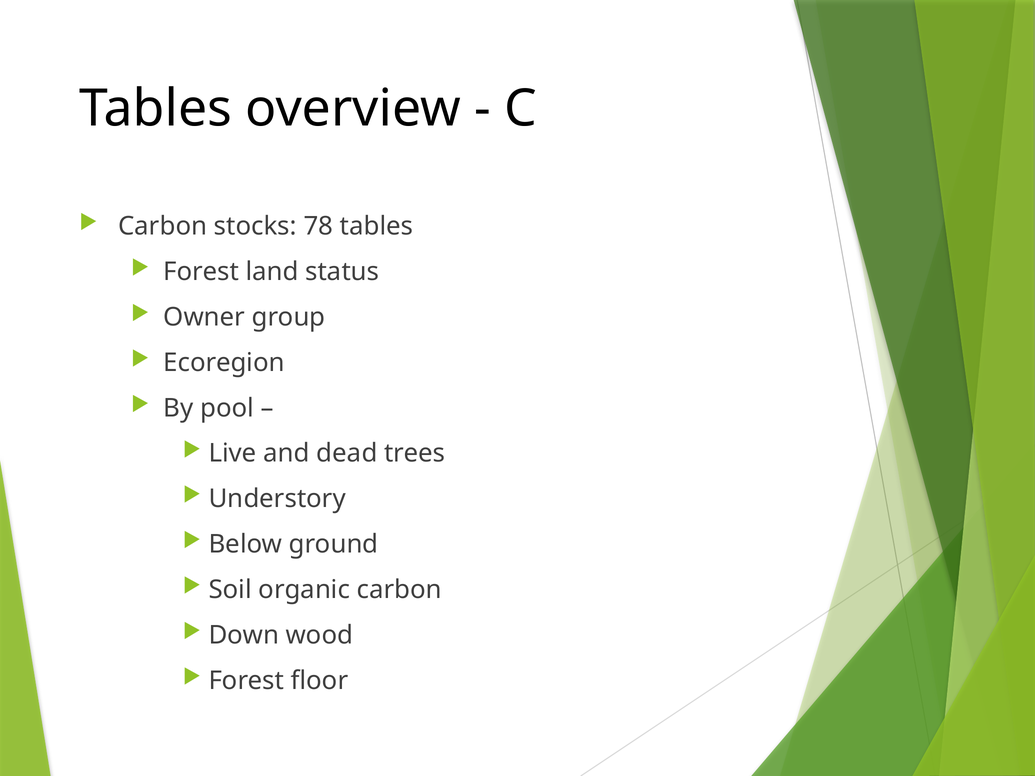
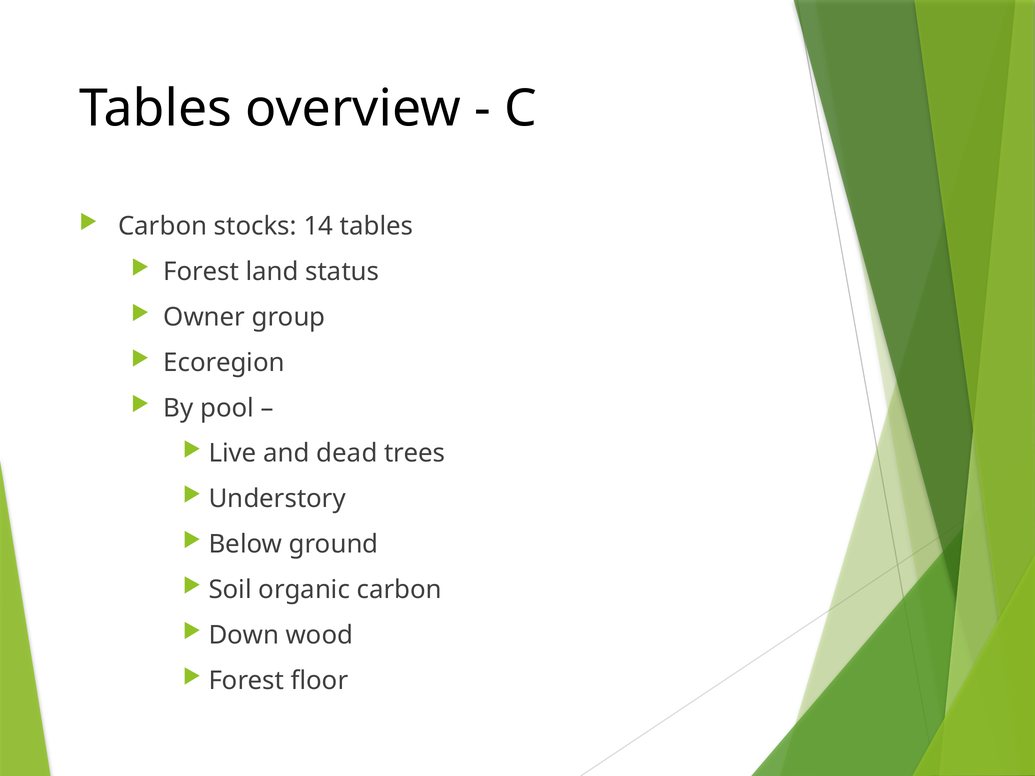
78: 78 -> 14
